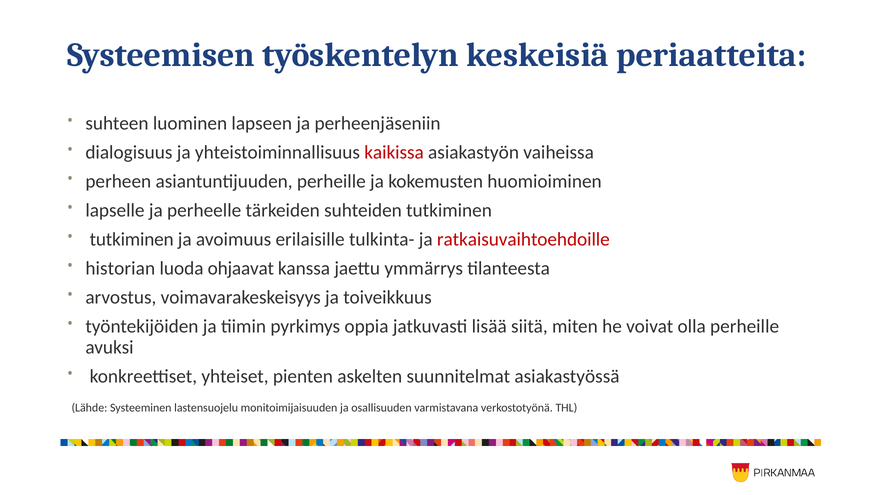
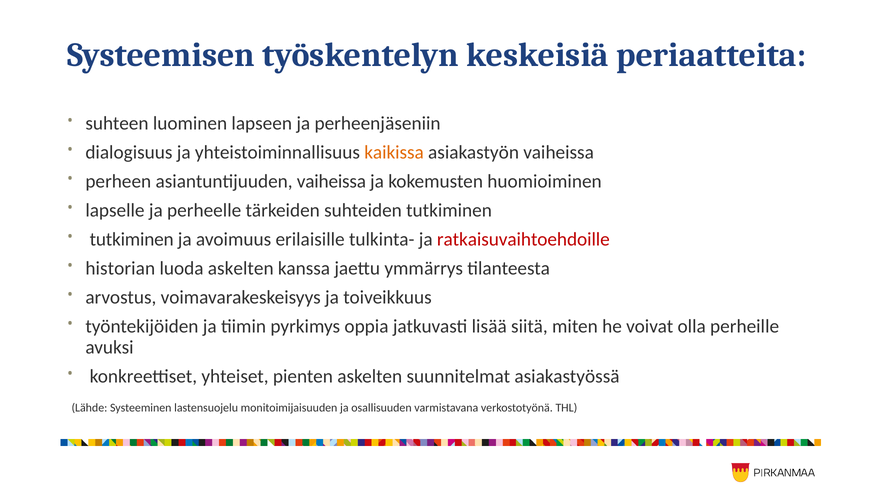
kaikissa colour: red -> orange
asiantuntijuuden perheille: perheille -> vaiheissa
luoda ohjaavat: ohjaavat -> askelten
